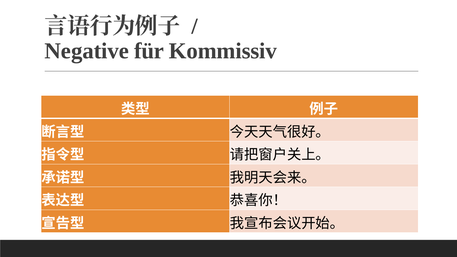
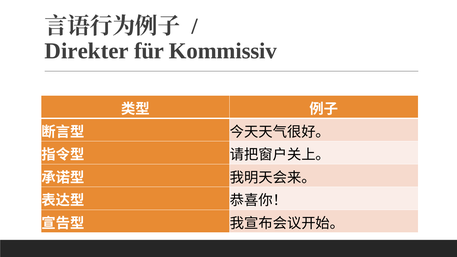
Negative: Negative -> Direkter
